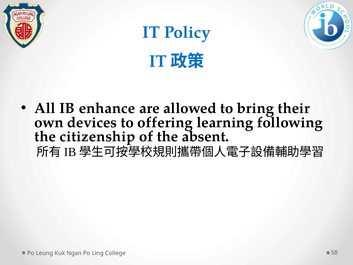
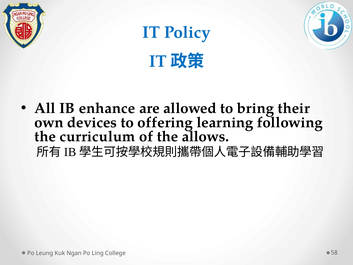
citizenship: citizenship -> curriculum
absent: absent -> allows
